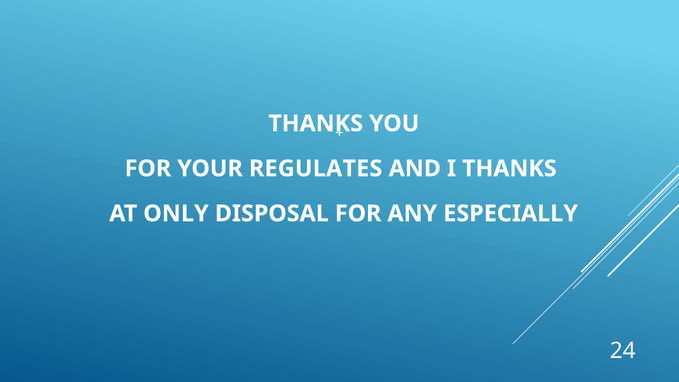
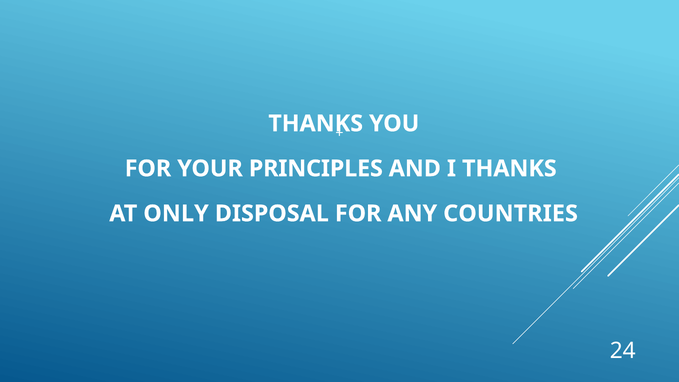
REGULATES: REGULATES -> PRINCIPLES
ESPECIALLY: ESPECIALLY -> COUNTRIES
